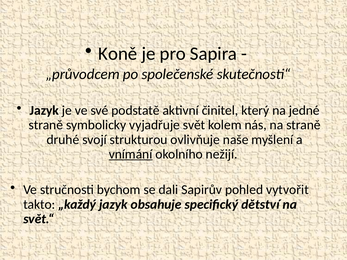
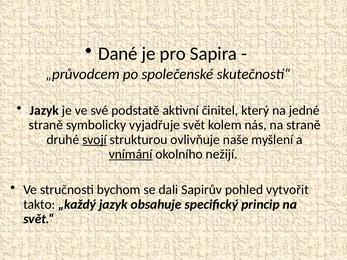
Koně: Koně -> Dané
svojí underline: none -> present
dětství: dětství -> princip
